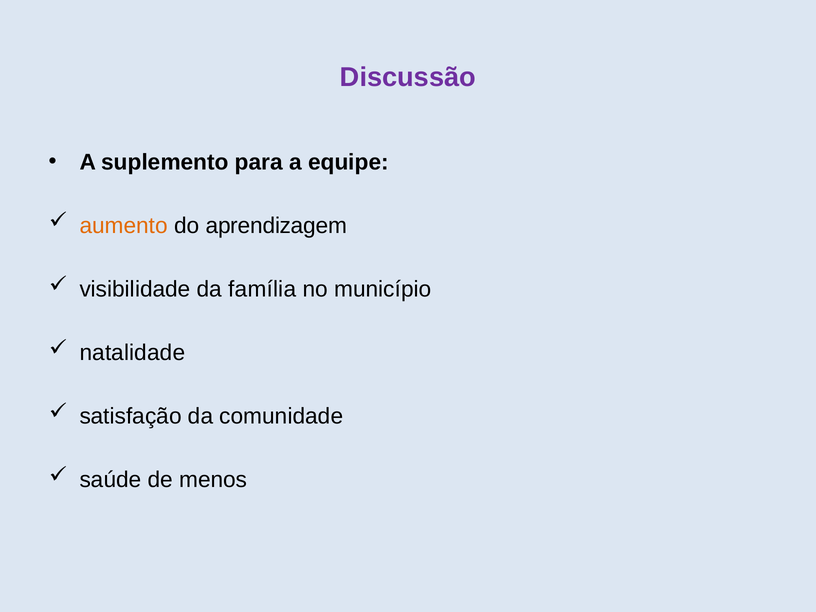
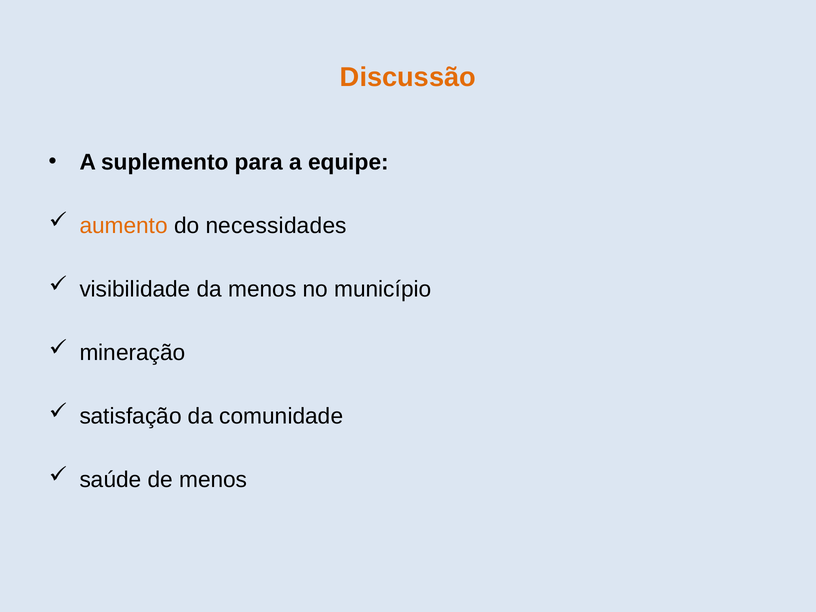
Discussão colour: purple -> orange
aprendizagem: aprendizagem -> necessidades
da família: família -> menos
natalidade: natalidade -> mineração
